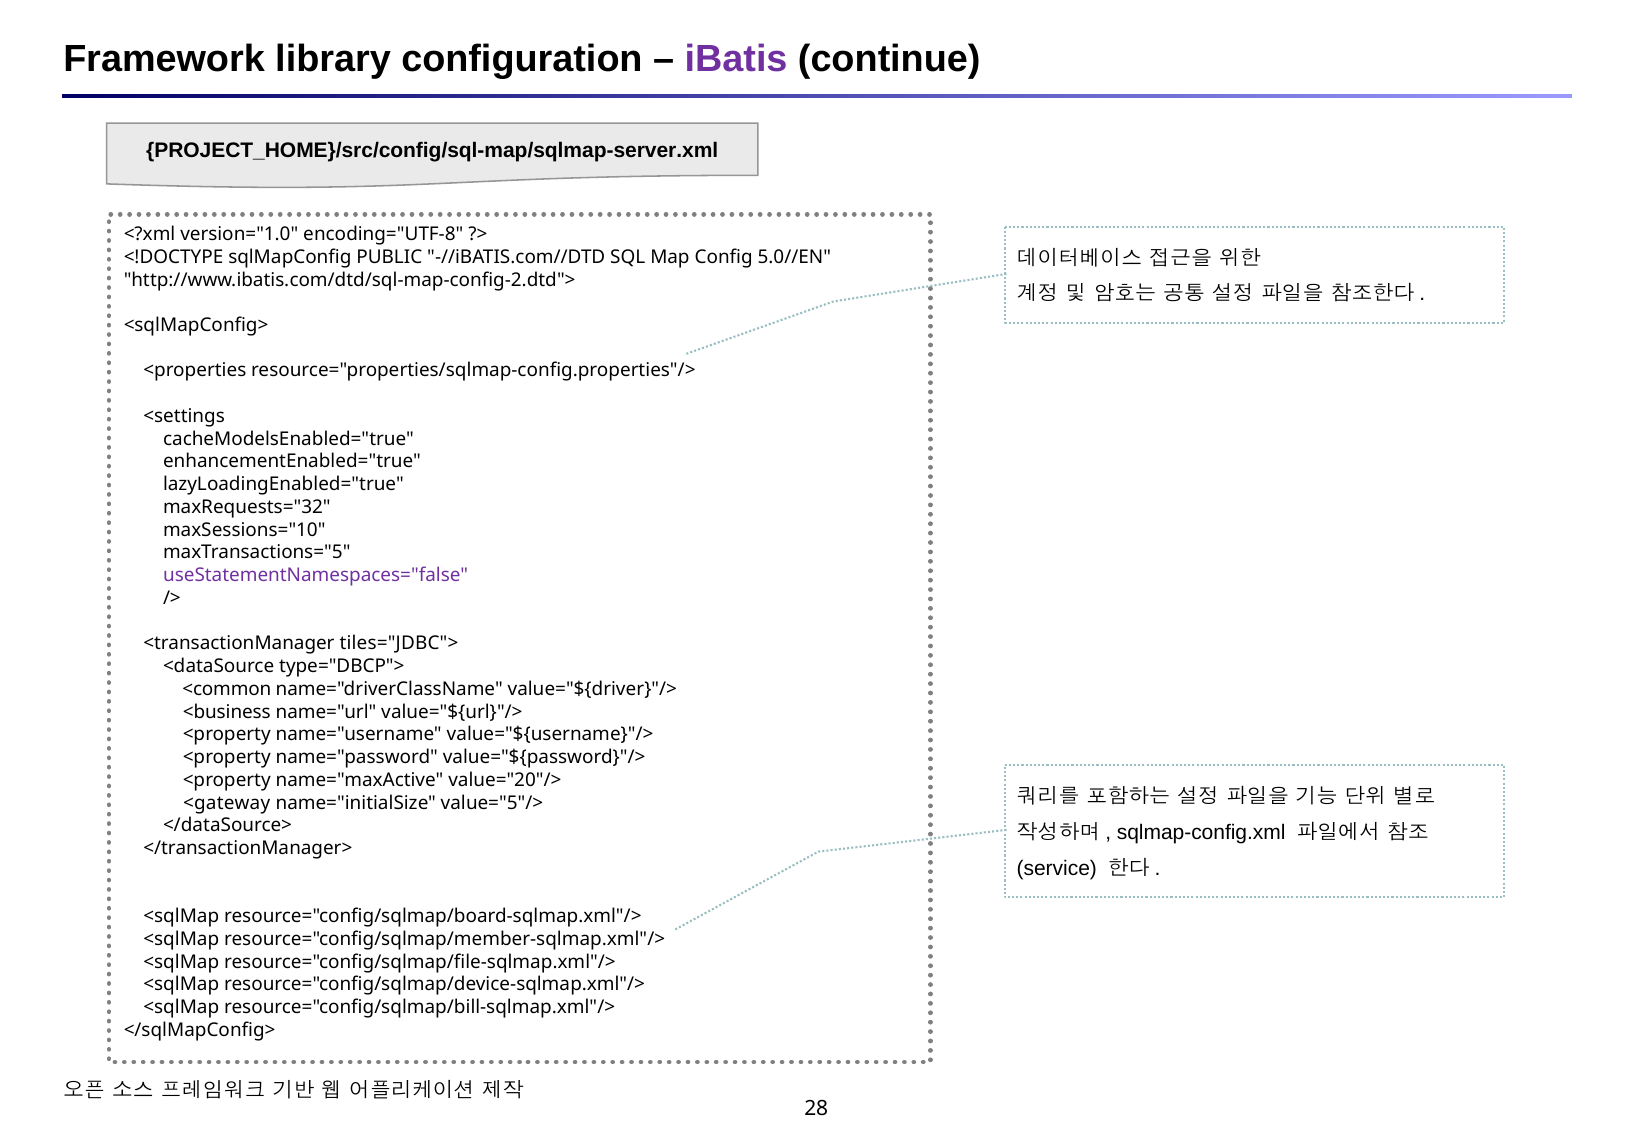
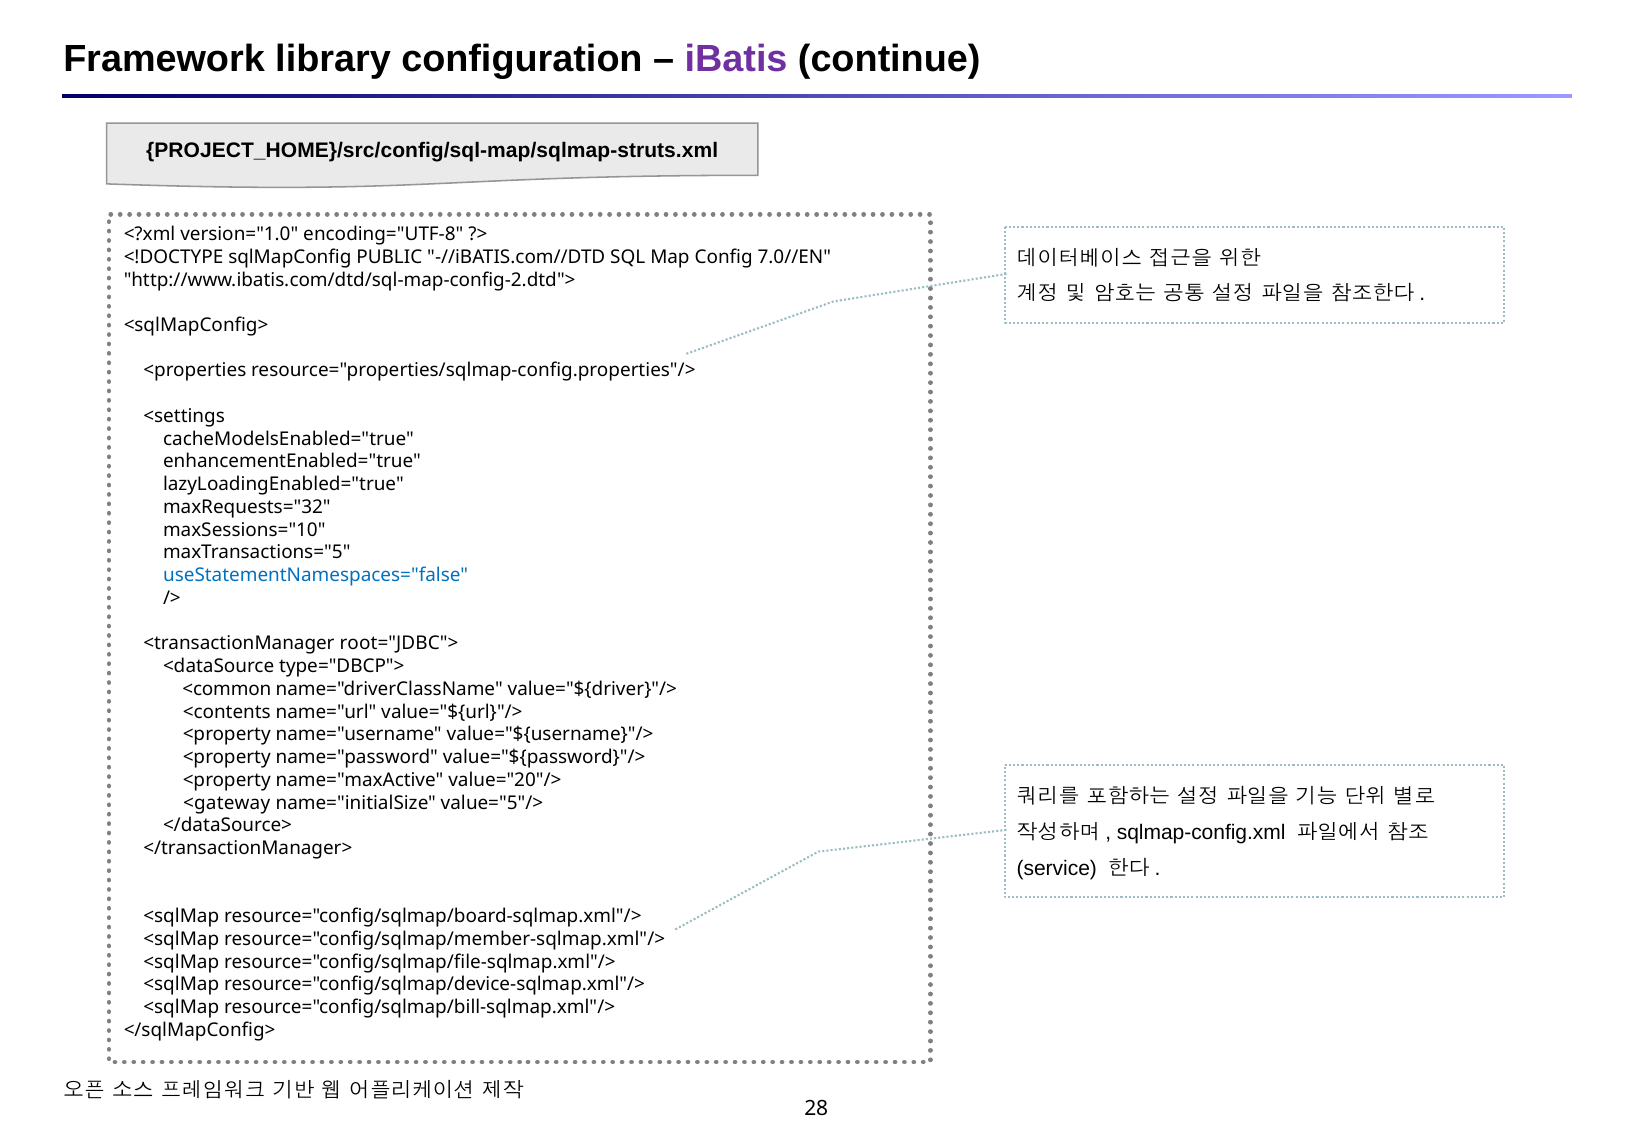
PROJECT_HOME}/src/config/sql-map/sqlmap-server.xml: PROJECT_HOME}/src/config/sql-map/sqlmap-server.xml -> PROJECT_HOME}/src/config/sql-map/sqlmap-struts.xml
5.0//EN: 5.0//EN -> 7.0//EN
useStatementNamespaces="false colour: purple -> blue
tiles="JDBC">: tiles="JDBC"> -> root="JDBC">
<business: <business -> <contents
